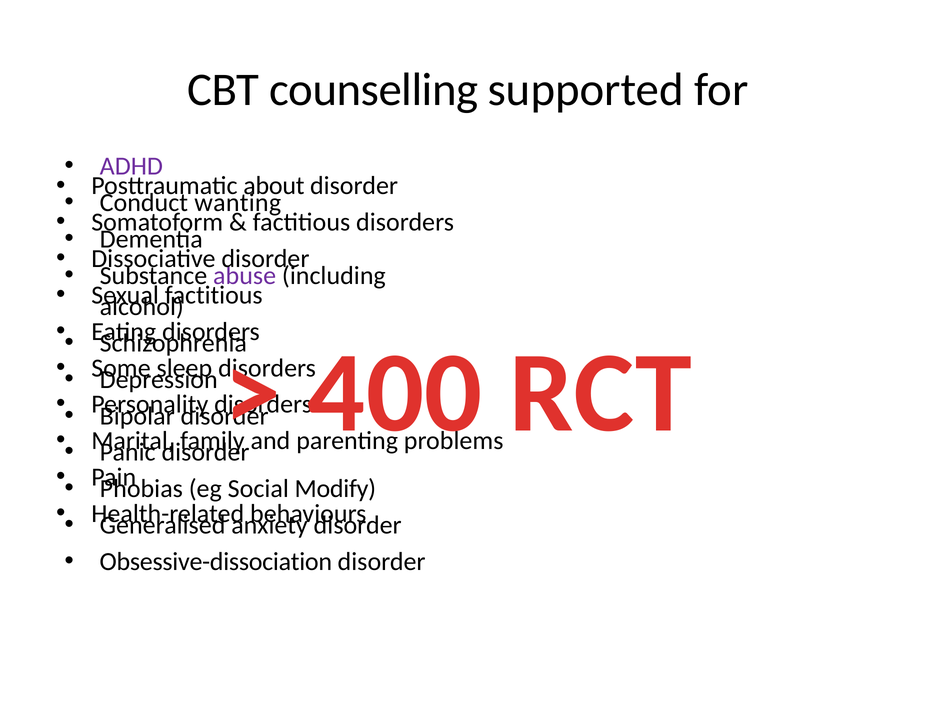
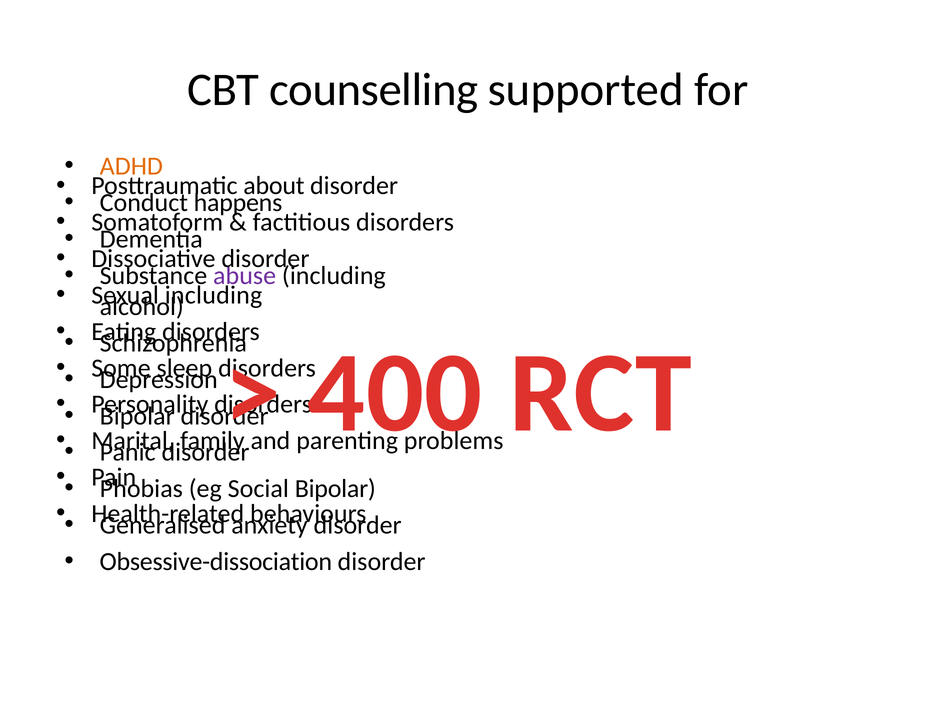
ADHD colour: purple -> orange
wanting: wanting -> happens
factitious at (214, 295): factitious -> including
Social Modify: Modify -> Bipolar
